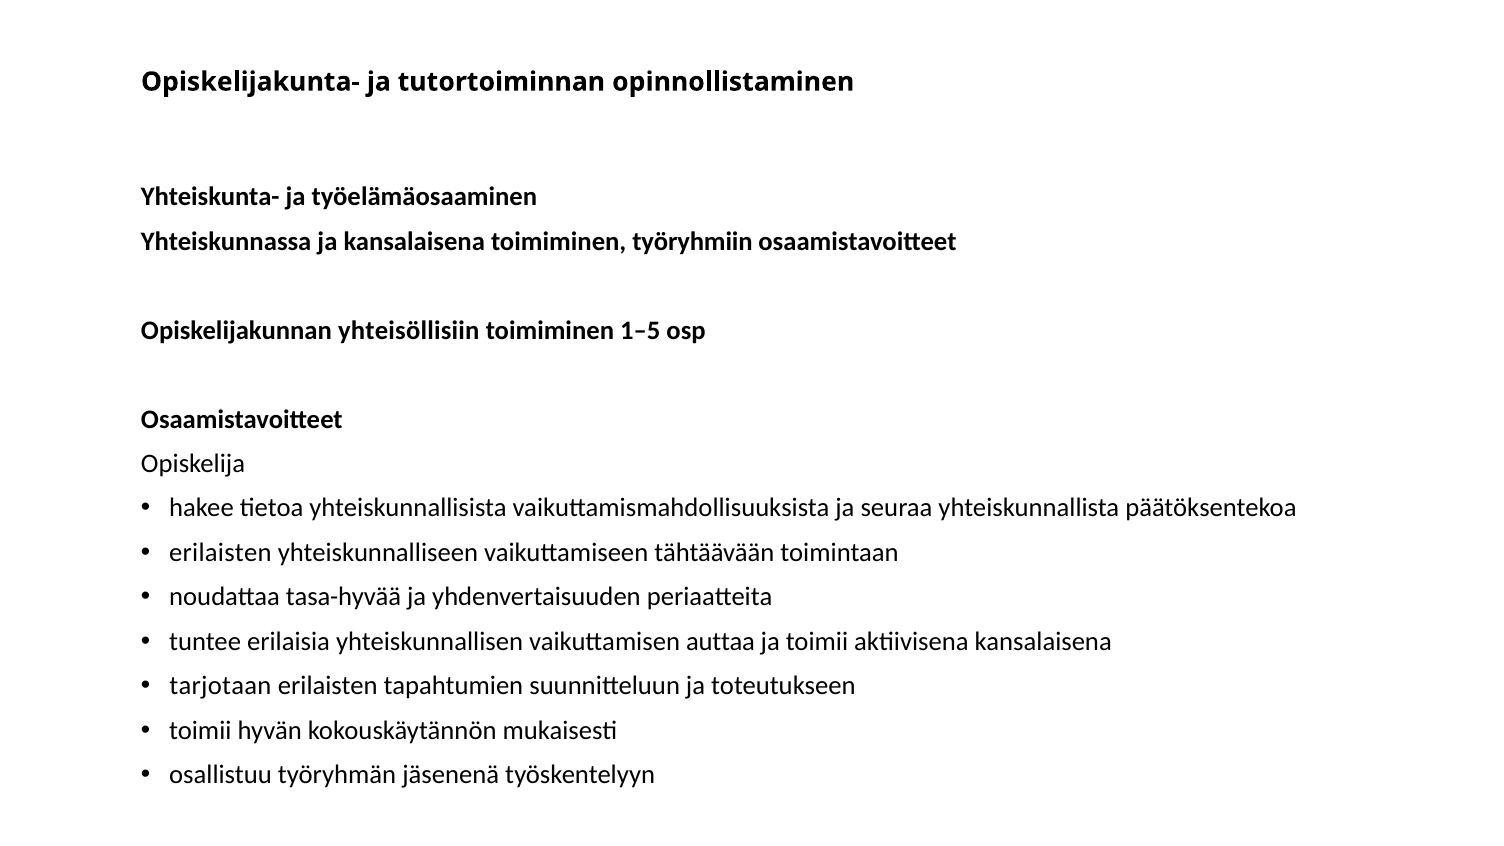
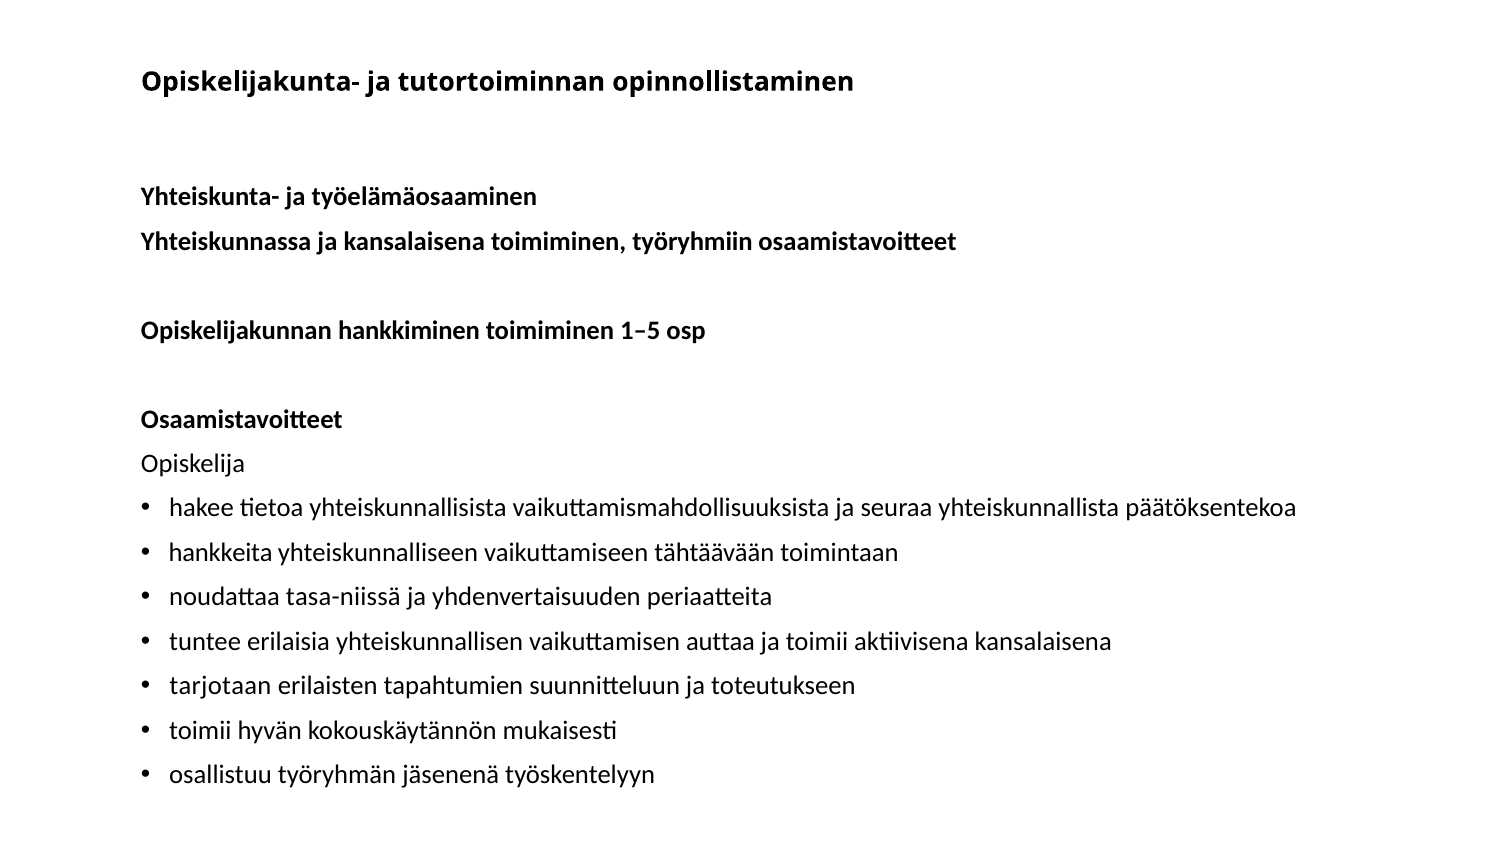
yhteisöllisiin: yhteisöllisiin -> hankkiminen
erilaisten at (220, 553): erilaisten -> hankkeita
tasa-hyvää: tasa-hyvää -> tasa-niissä
